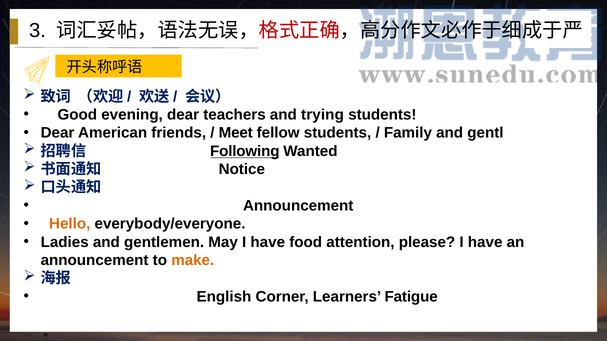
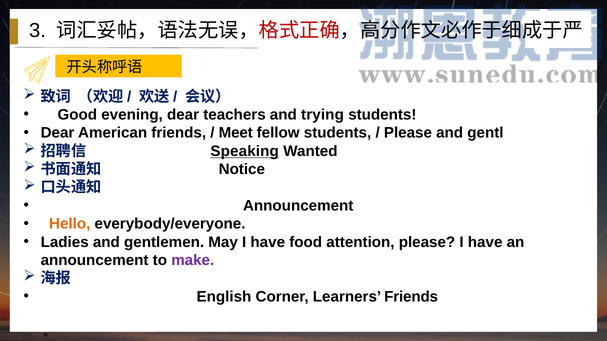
Family at (408, 133): Family -> Please
Following: Following -> Speaking
make colour: orange -> purple
Learners Fatigue: Fatigue -> Friends
